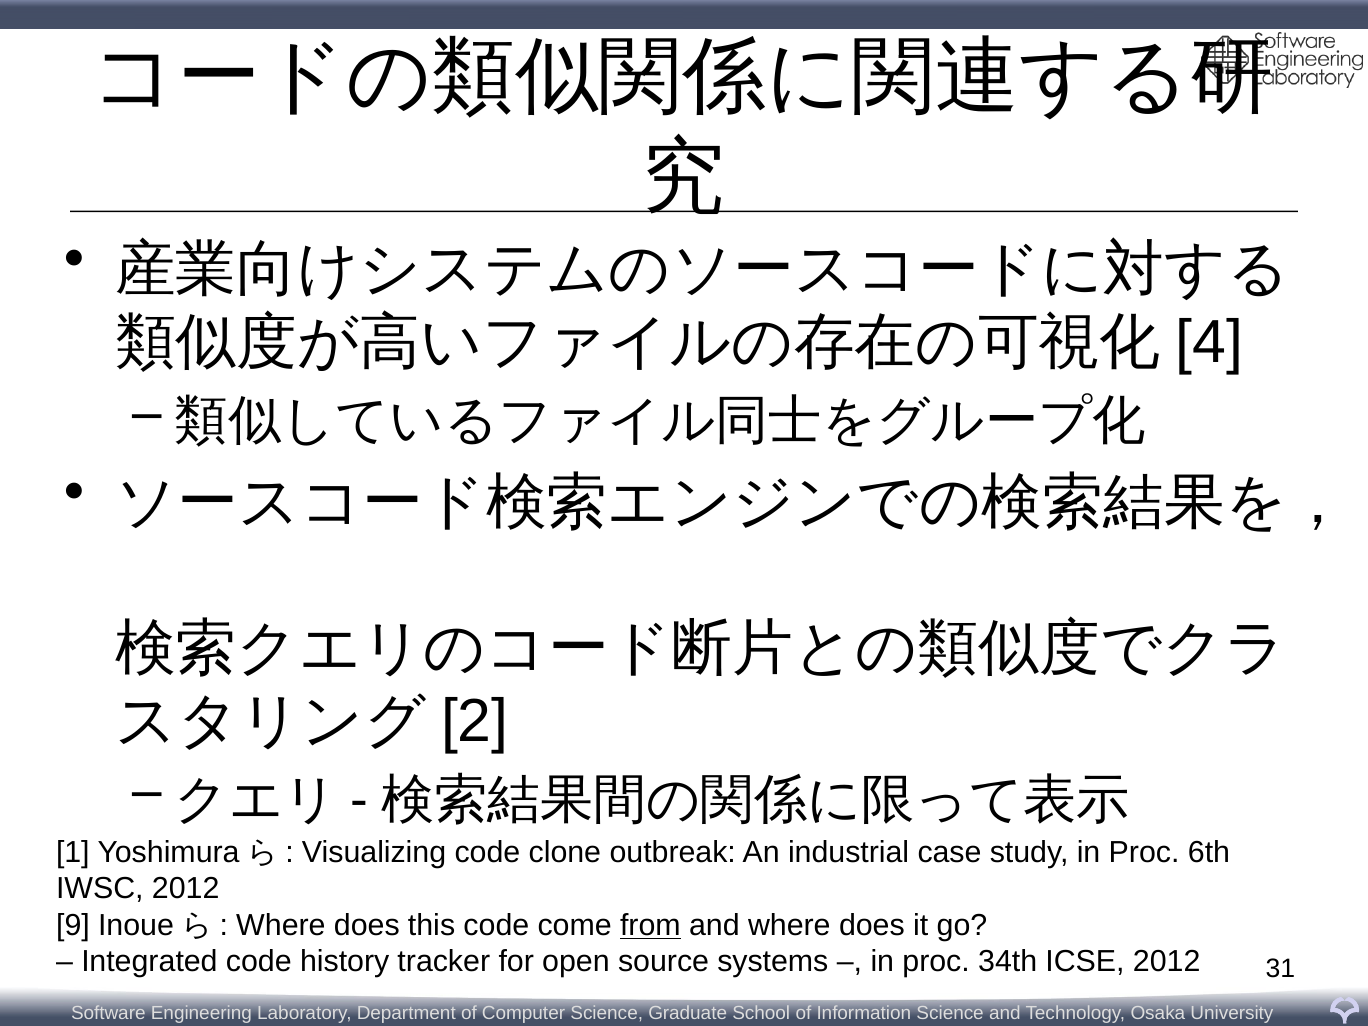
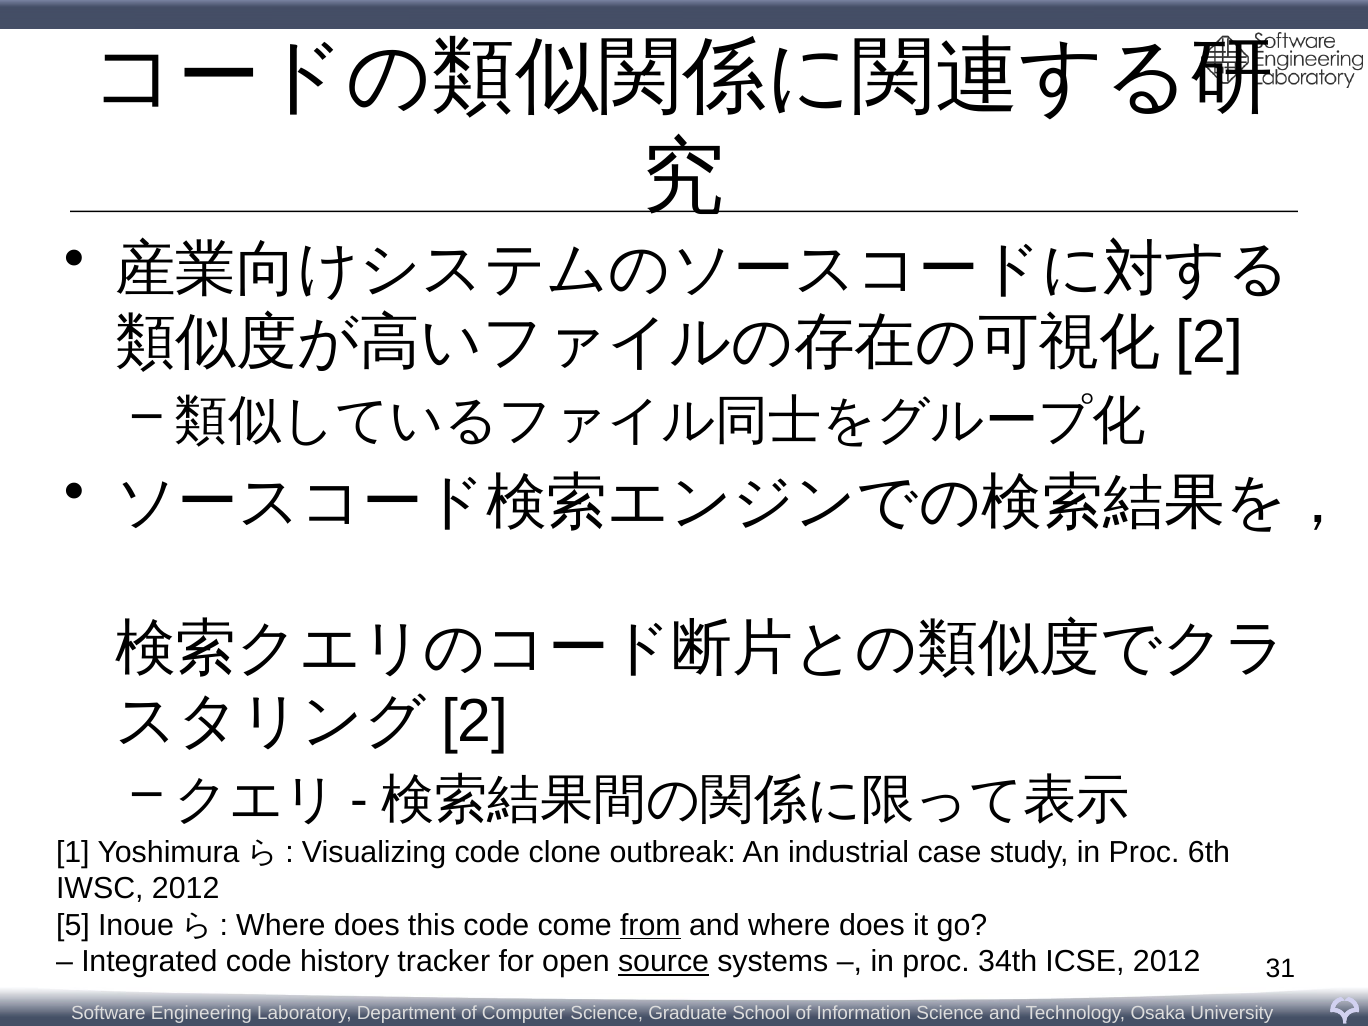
4 at (1210, 343): 4 -> 2
9: 9 -> 5
source underline: none -> present
